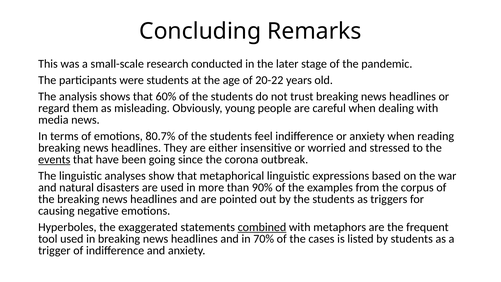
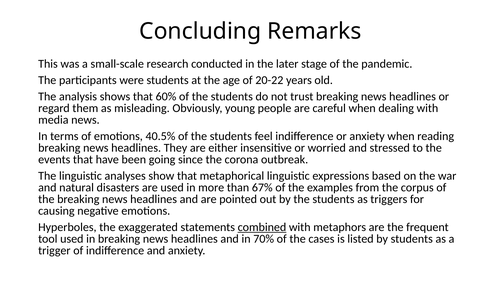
80.7%: 80.7% -> 40.5%
events underline: present -> none
90%: 90% -> 67%
